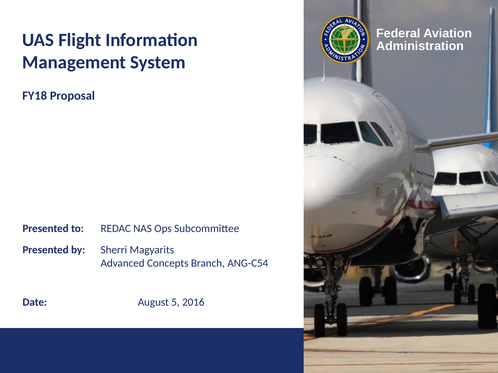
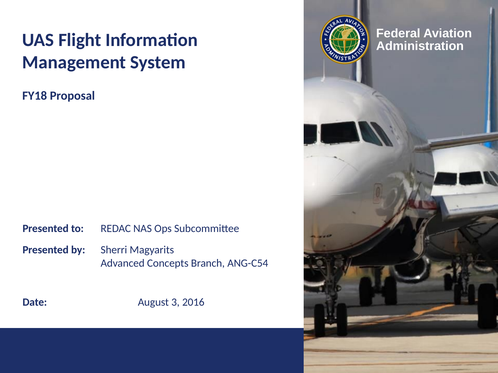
5: 5 -> 3
